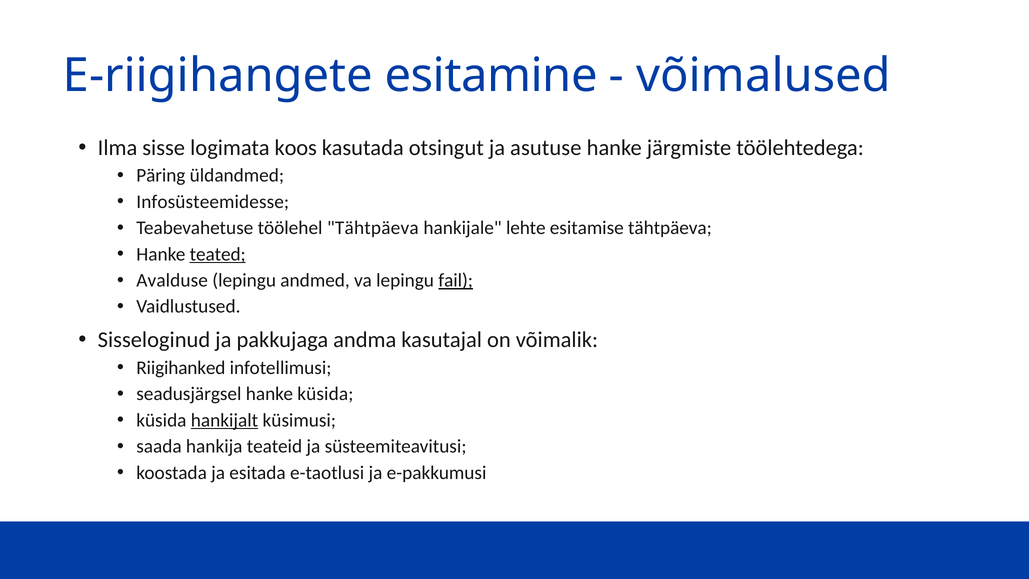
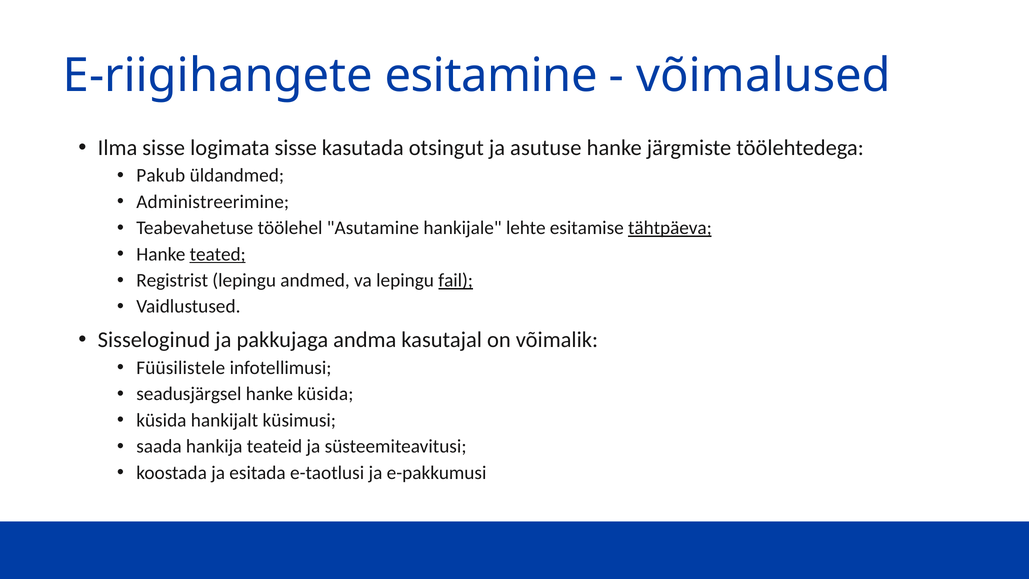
logimata koos: koos -> sisse
Päring: Päring -> Pakub
Infosüsteemidesse: Infosüsteemidesse -> Administreerimine
töölehel Tähtpäeva: Tähtpäeva -> Asutamine
tähtpäeva at (670, 228) underline: none -> present
Avalduse: Avalduse -> Registrist
Riigihanked: Riigihanked -> Füüsilistele
hankijalt underline: present -> none
